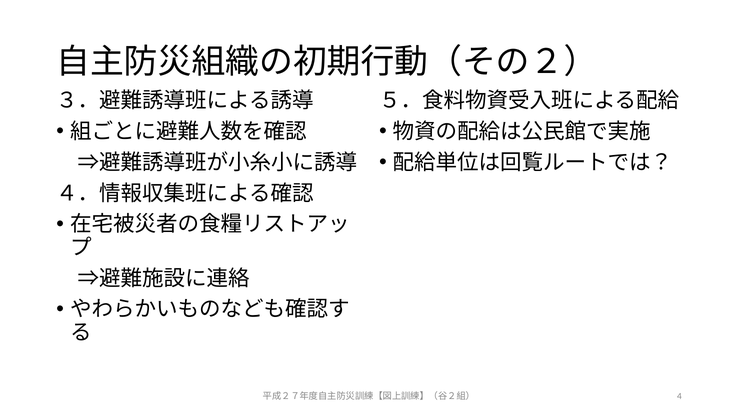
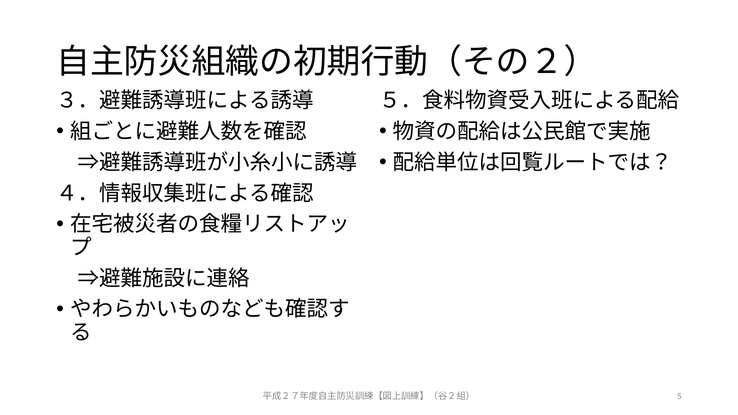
4: 4 -> 5
